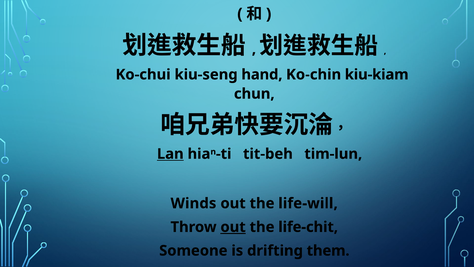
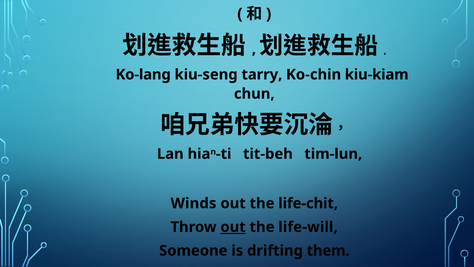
Ko-chui: Ko-chui -> Ko-lang
hand: hand -> tarry
Lan underline: present -> none
life-will: life-will -> life-chit
life-chit: life-chit -> life-will
